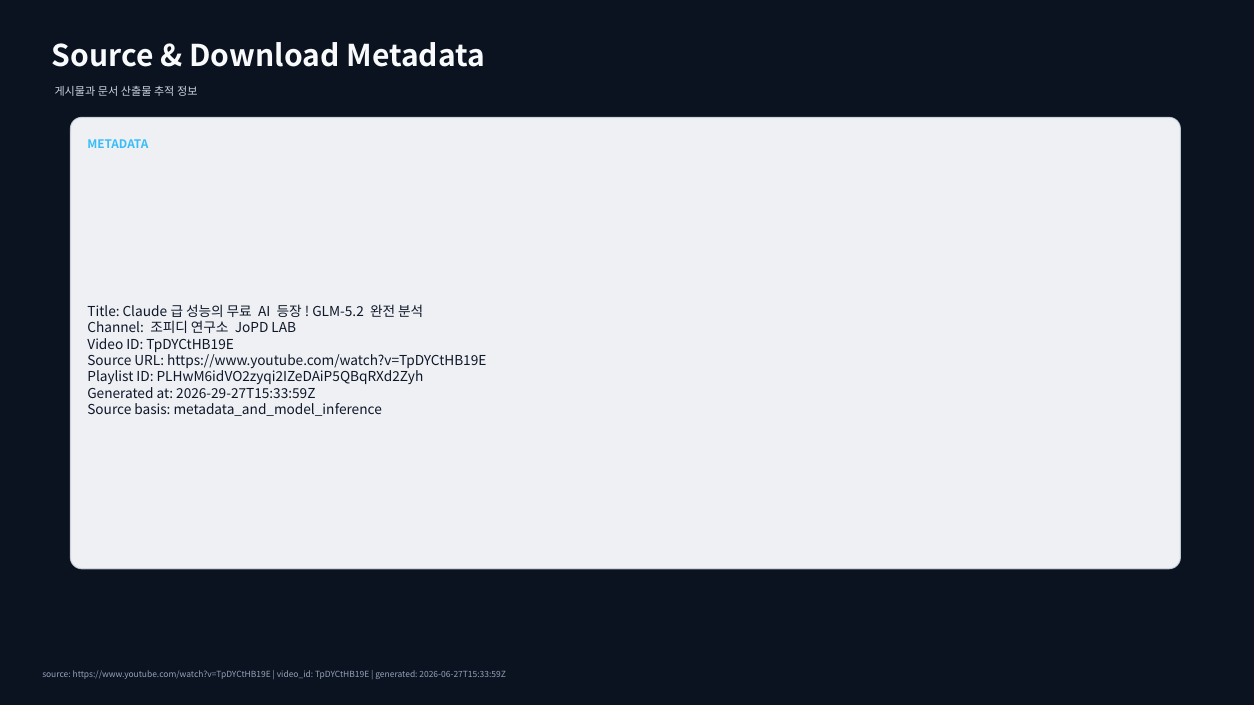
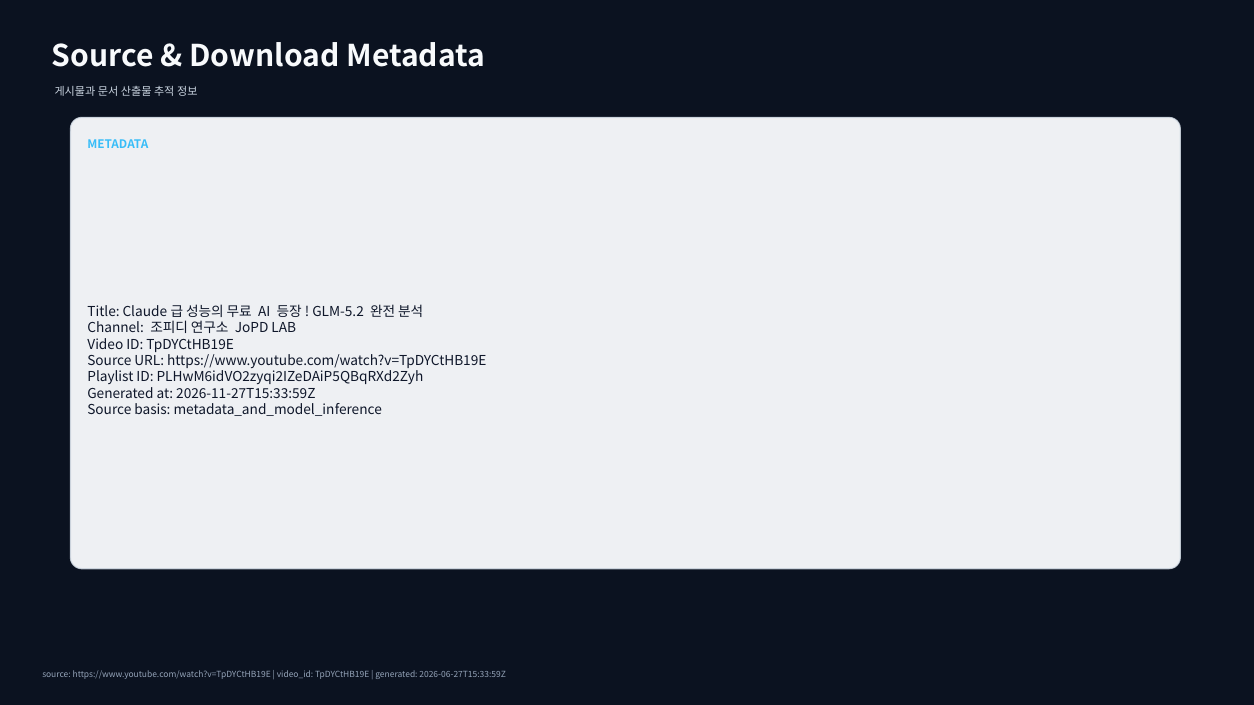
2026-29-27T15:33:59Z: 2026-29-27T15:33:59Z -> 2026-11-27T15:33:59Z
